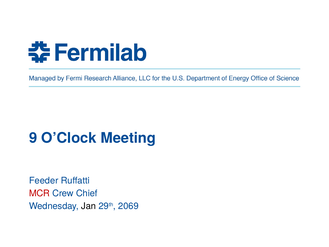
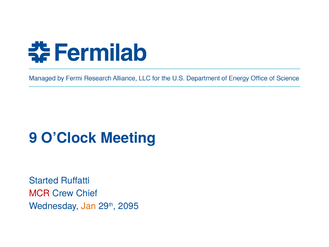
Feeder: Feeder -> Started
Jan colour: black -> orange
2069: 2069 -> 2095
